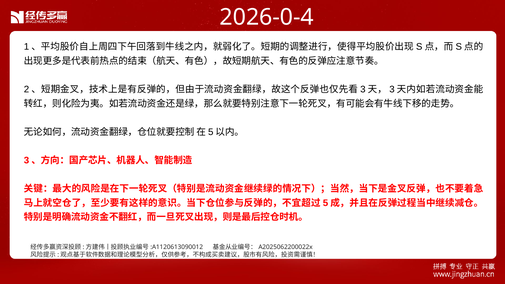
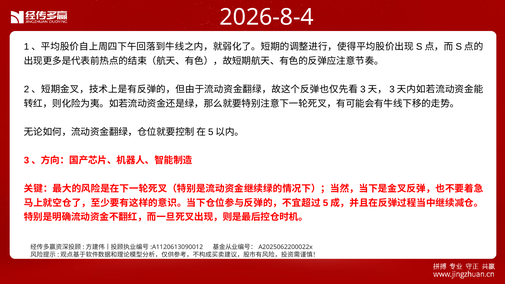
2026-0-4: 2026-0-4 -> 2026-8-4
